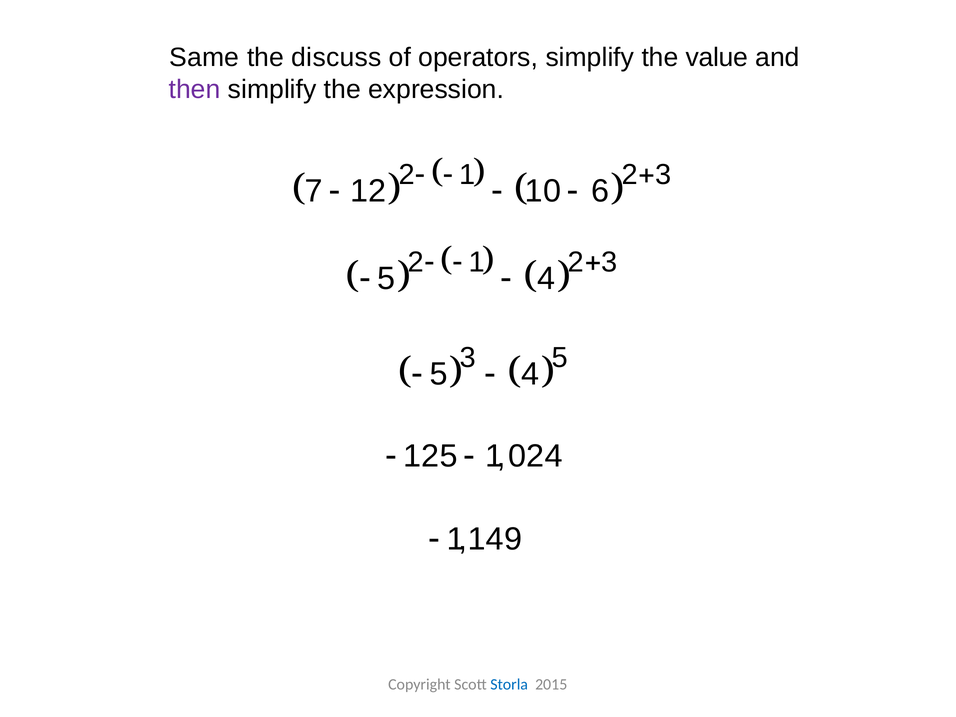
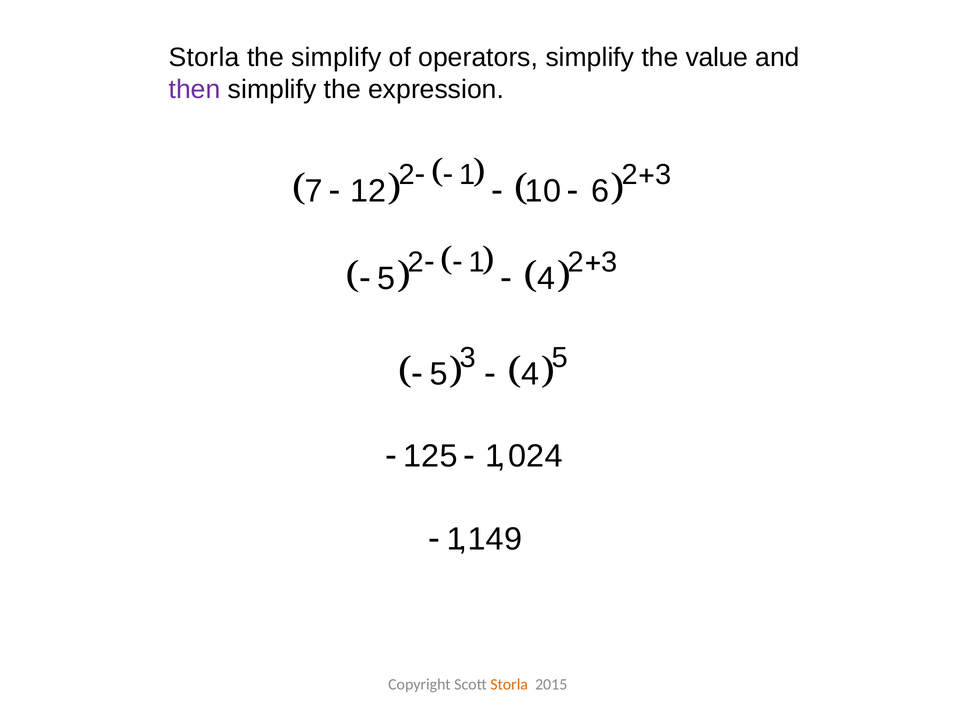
Same at (204, 58): Same -> Storla
the discuss: discuss -> simplify
Storla at (509, 685) colour: blue -> orange
